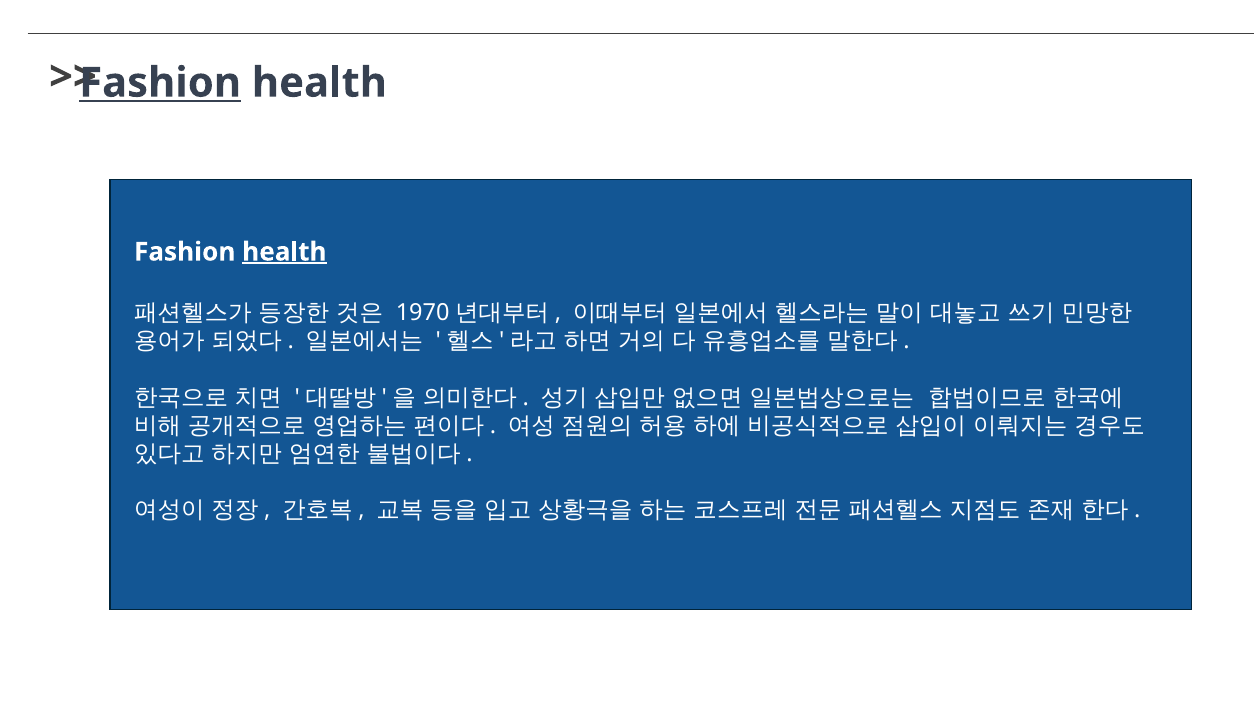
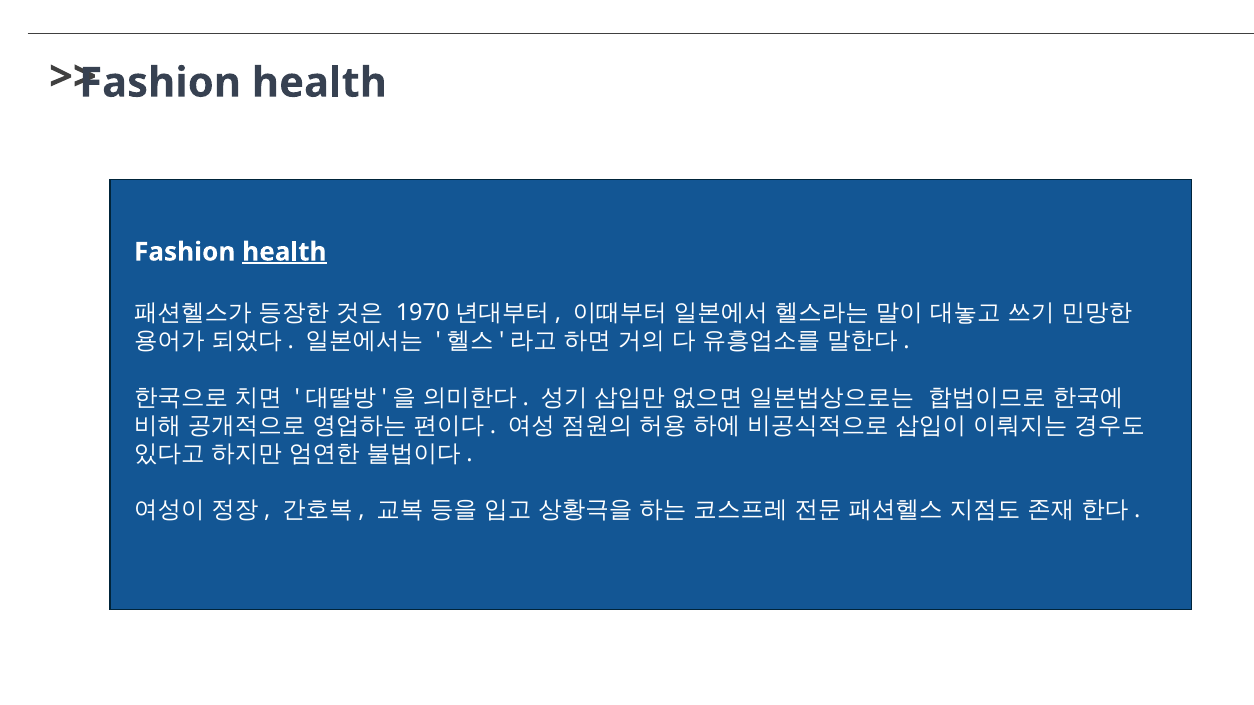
Fashion at (160, 83) underline: present -> none
